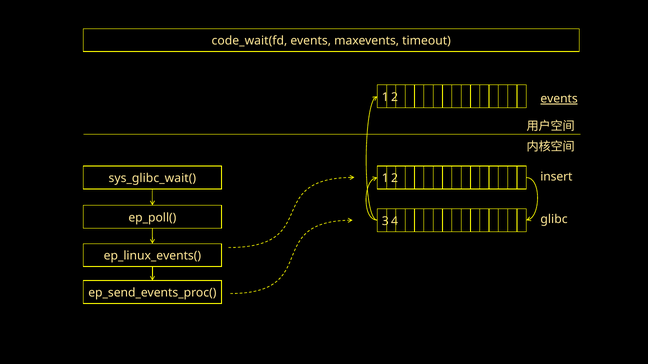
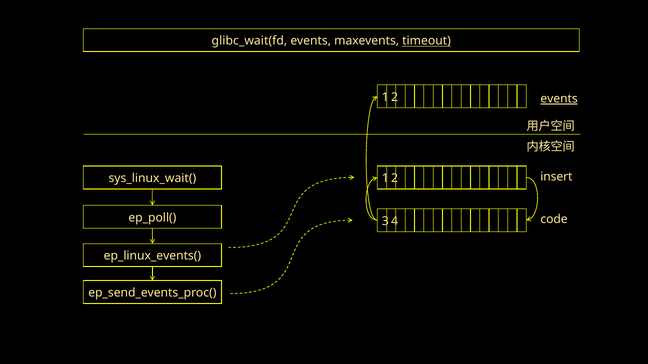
code_wait(fd: code_wait(fd -> glibc_wait(fd
timeout underline: none -> present
sys_glibc_wait(: sys_glibc_wait( -> sys_linux_wait(
glibc: glibc -> code
